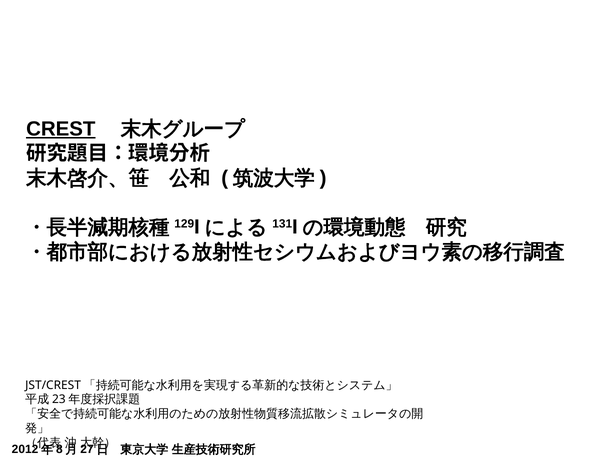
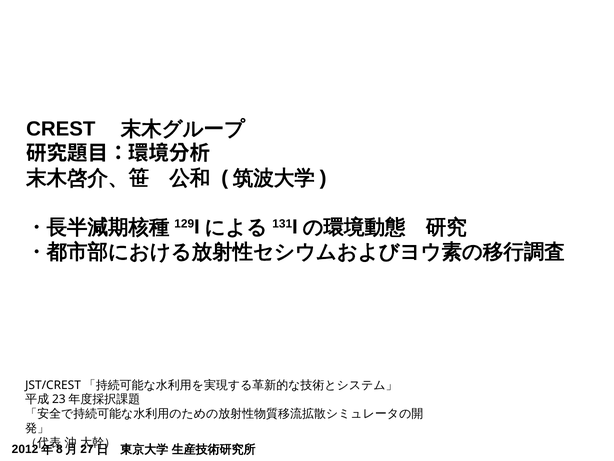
CREST underline: present -> none
